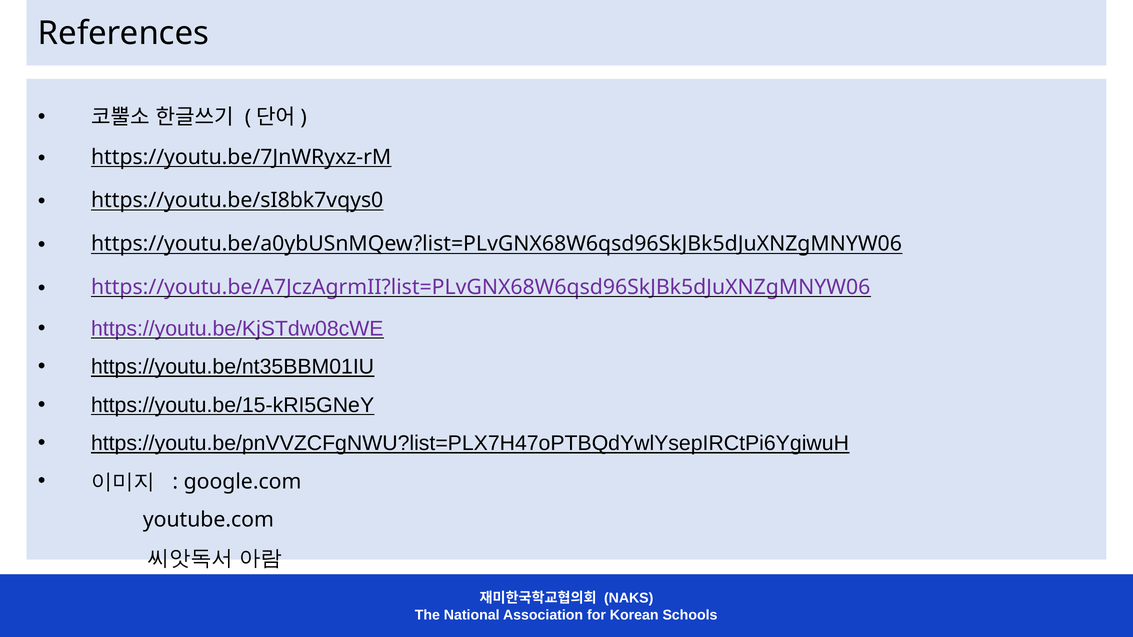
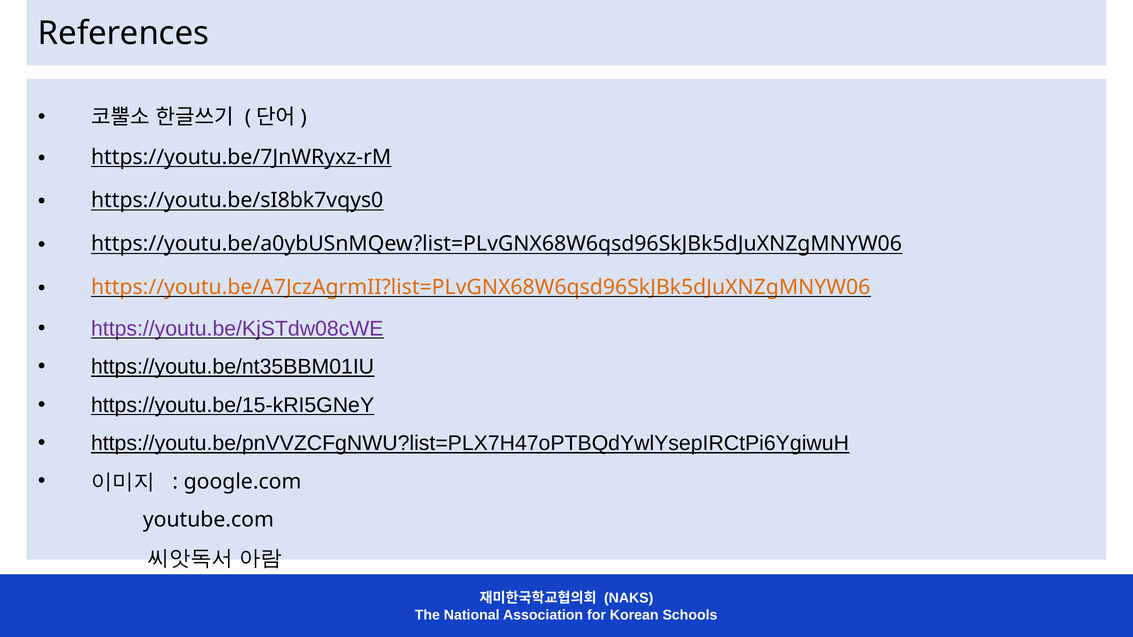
https://youtu.be/A7JczAgrmII?list=PLvGNX68W6qsd96SkJBk5dJuXNZgMNYW06 colour: purple -> orange
